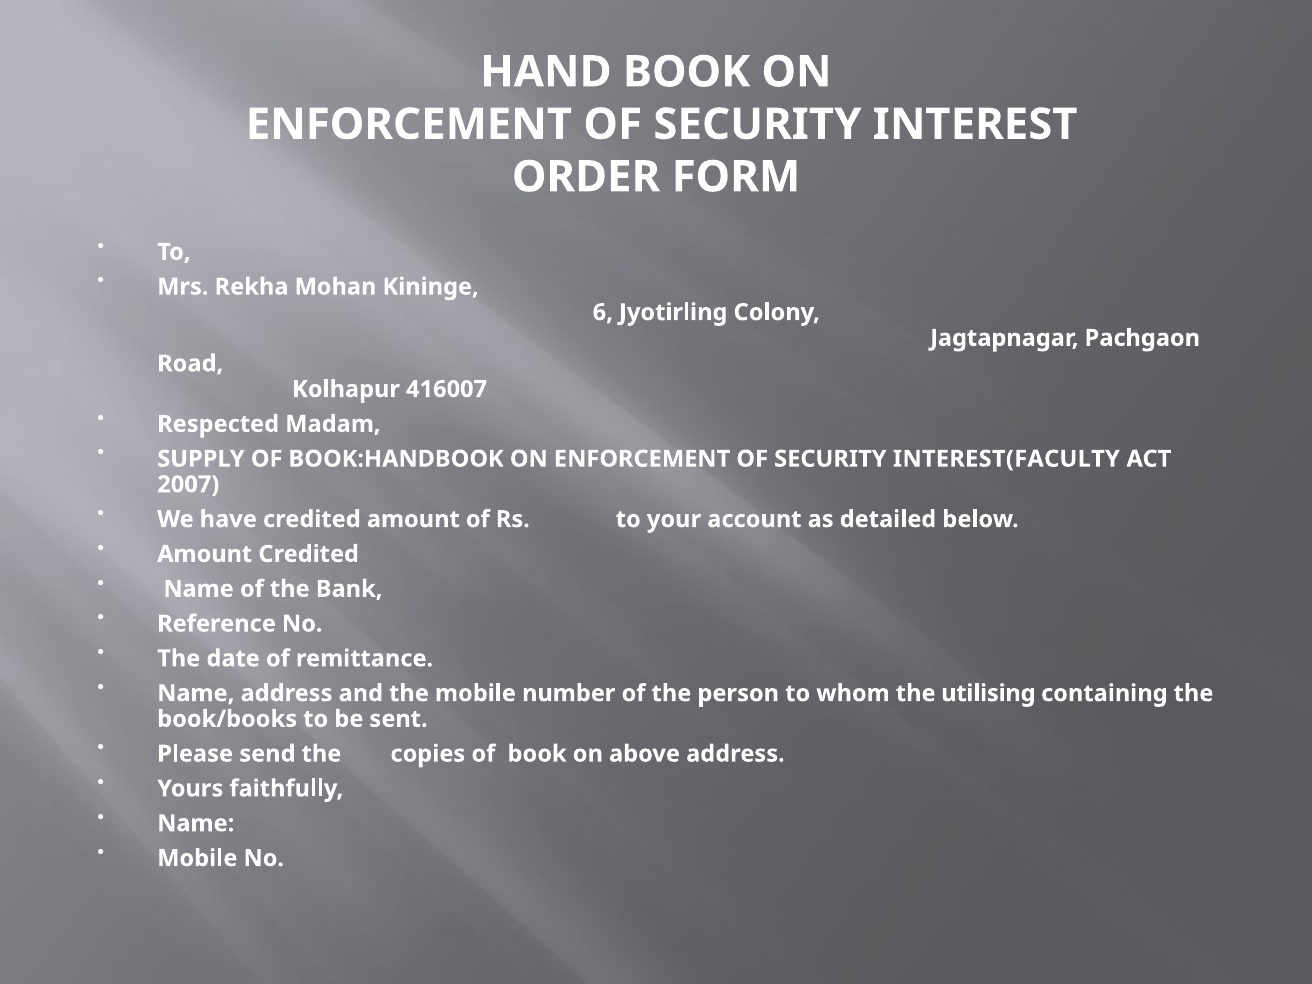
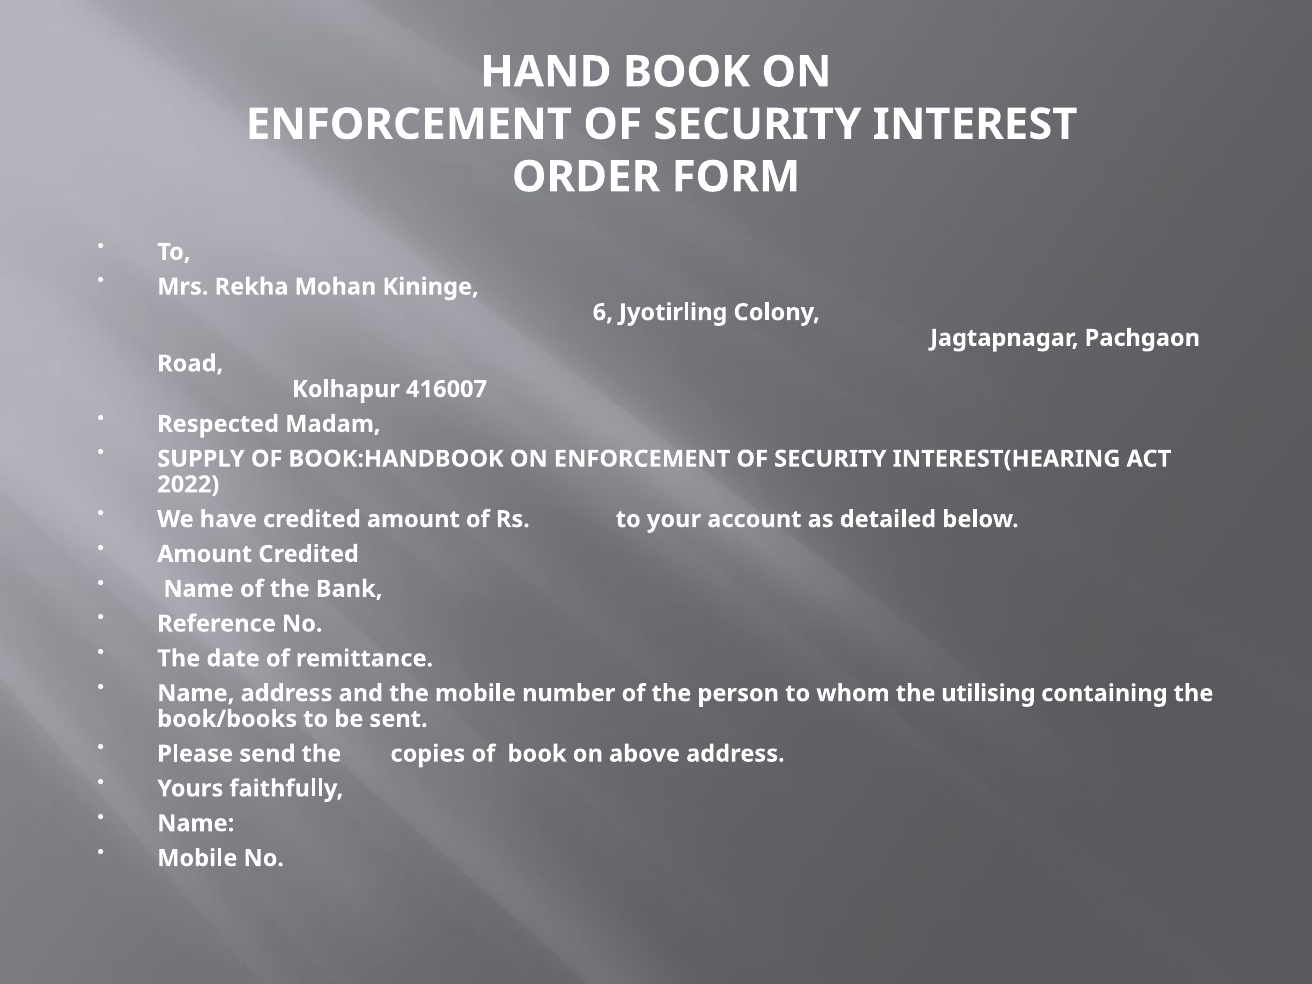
INTEREST(FACULTY: INTEREST(FACULTY -> INTEREST(HEARING
2007: 2007 -> 2022
